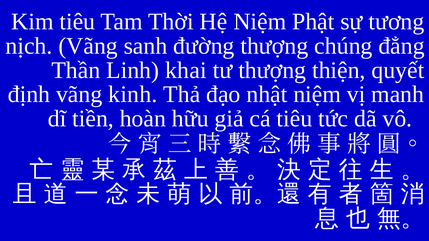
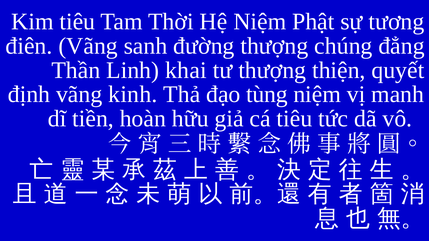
nịch: nịch -> điên
nhật: nhật -> tùng
